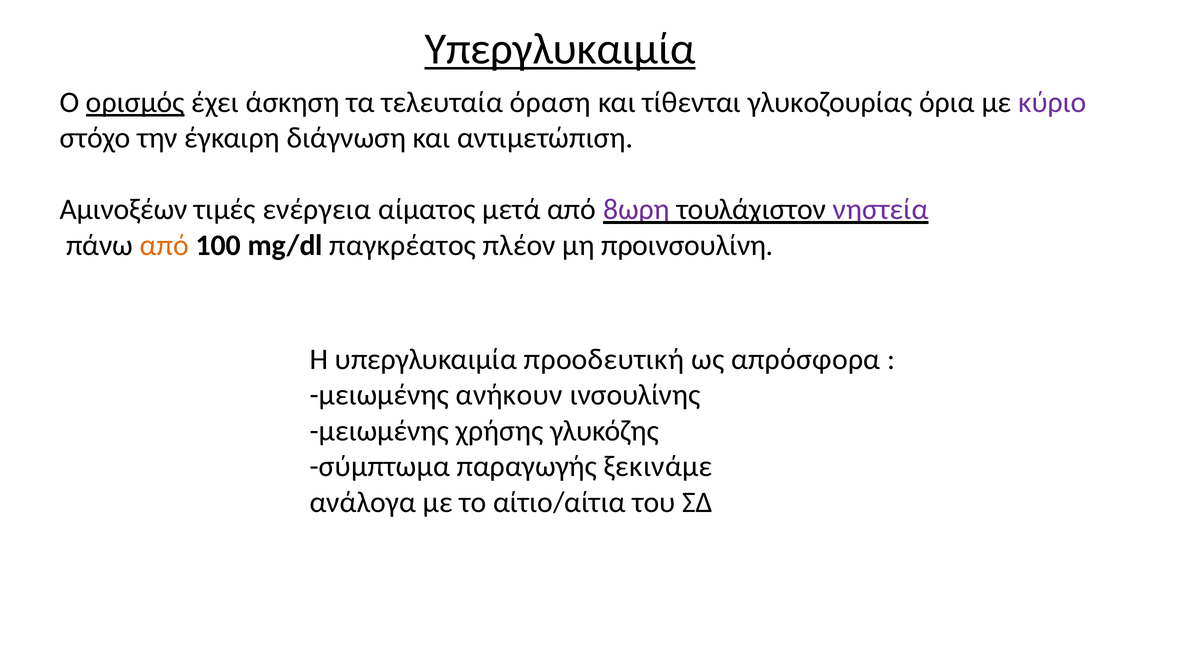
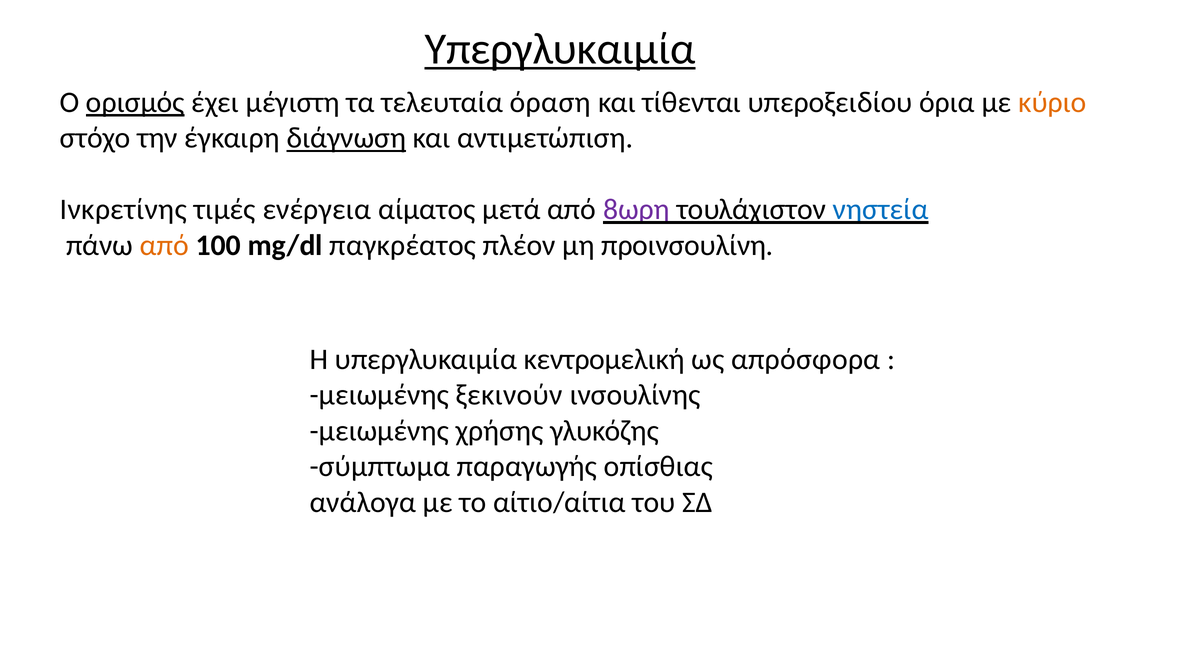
άσκηση: άσκηση -> μέγιστη
γλυκοζουρίας: γλυκοζουρίας -> υπεροξειδίου
κύριο colour: purple -> orange
διάγνωση underline: none -> present
Αμινοξέων: Αμινοξέων -> Ινκρετίνης
νηστεία colour: purple -> blue
προοδευτική: προοδευτική -> κεντρομελική
ανήκουν: ανήκουν -> ξεκινούν
ξεκινάμε: ξεκινάμε -> οπίσθιας
